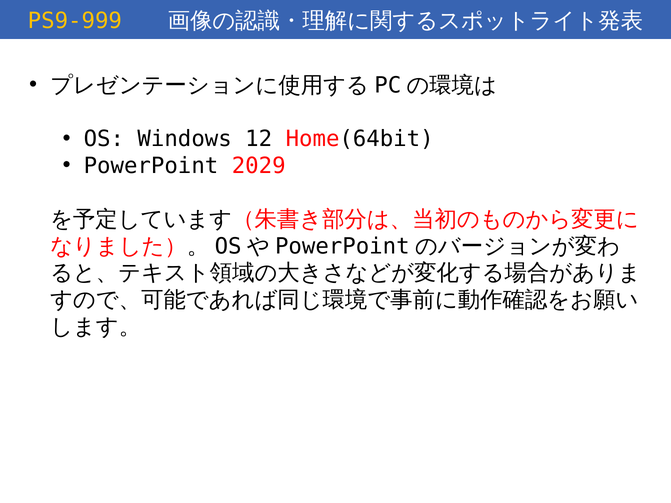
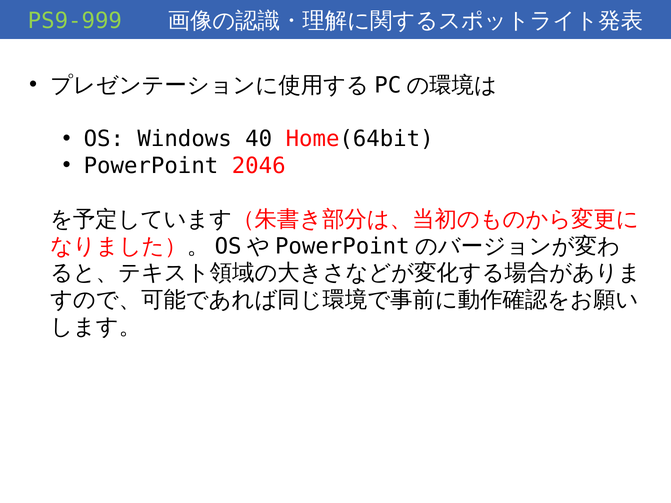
PS9-999 colour: yellow -> light green
12: 12 -> 40
2029: 2029 -> 2046
